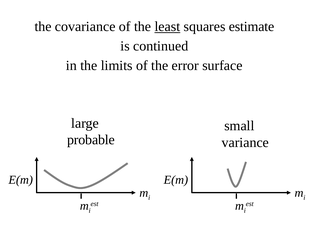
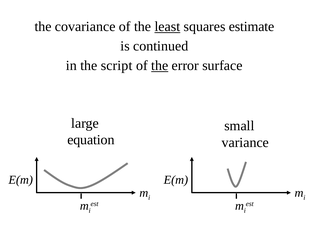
limits: limits -> script
the at (160, 66) underline: none -> present
probable: probable -> equation
